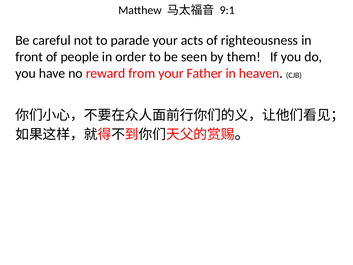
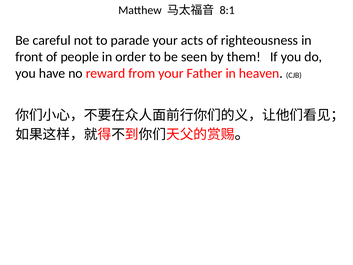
9:1: 9:1 -> 8:1
